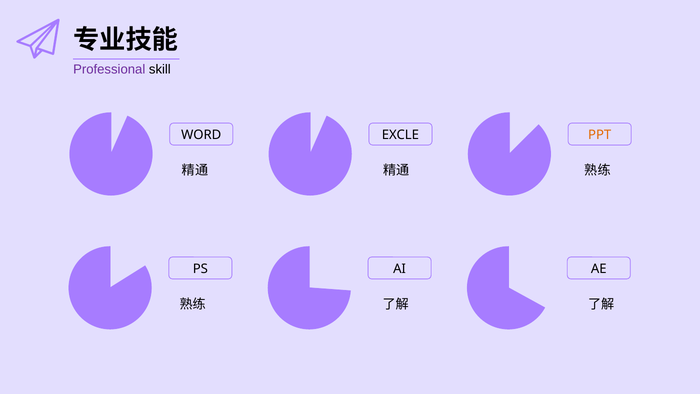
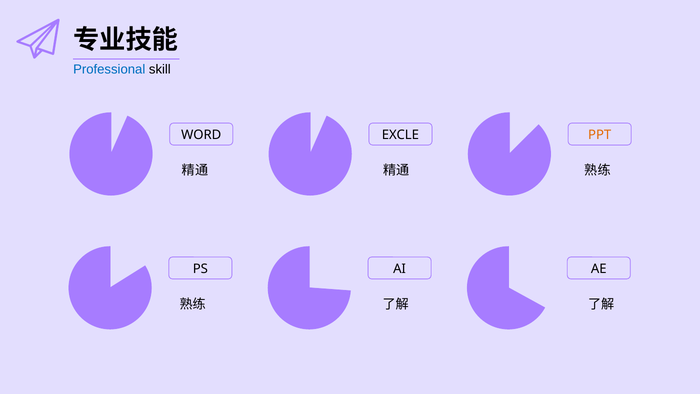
Professional colour: purple -> blue
